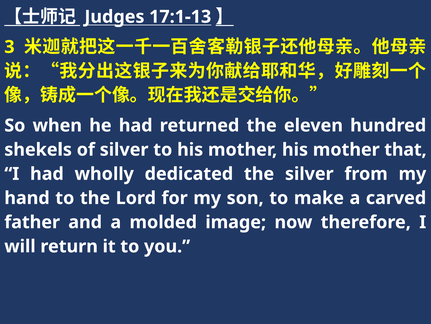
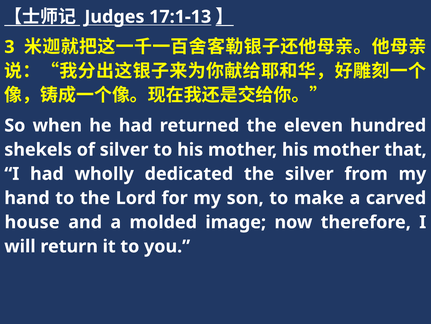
father: father -> house
